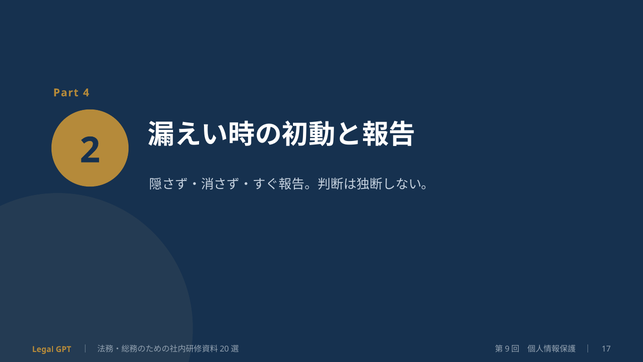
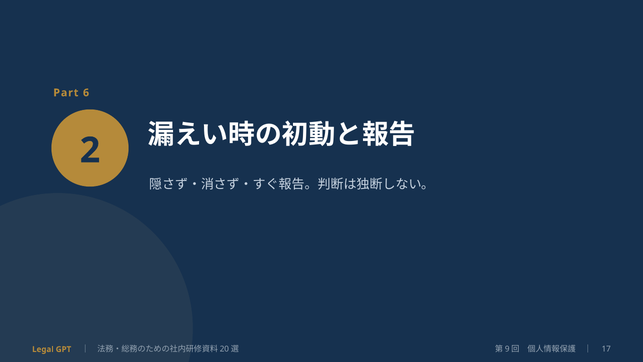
4: 4 -> 6
